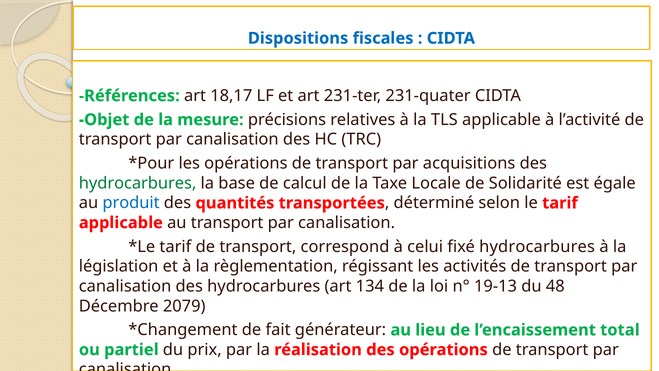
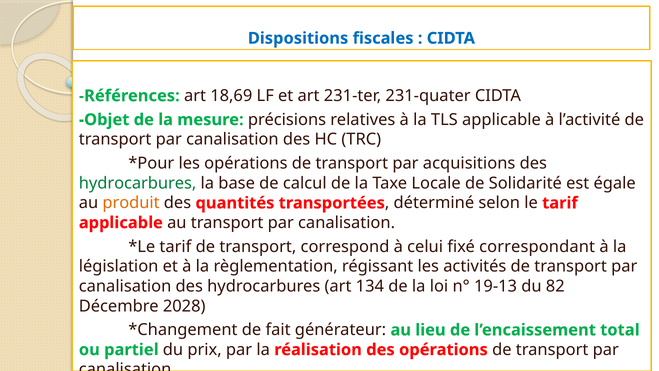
18,17: 18,17 -> 18,69
produit colour: blue -> orange
fixé hydrocarbures: hydrocarbures -> correspondant
48: 48 -> 82
2079: 2079 -> 2028
